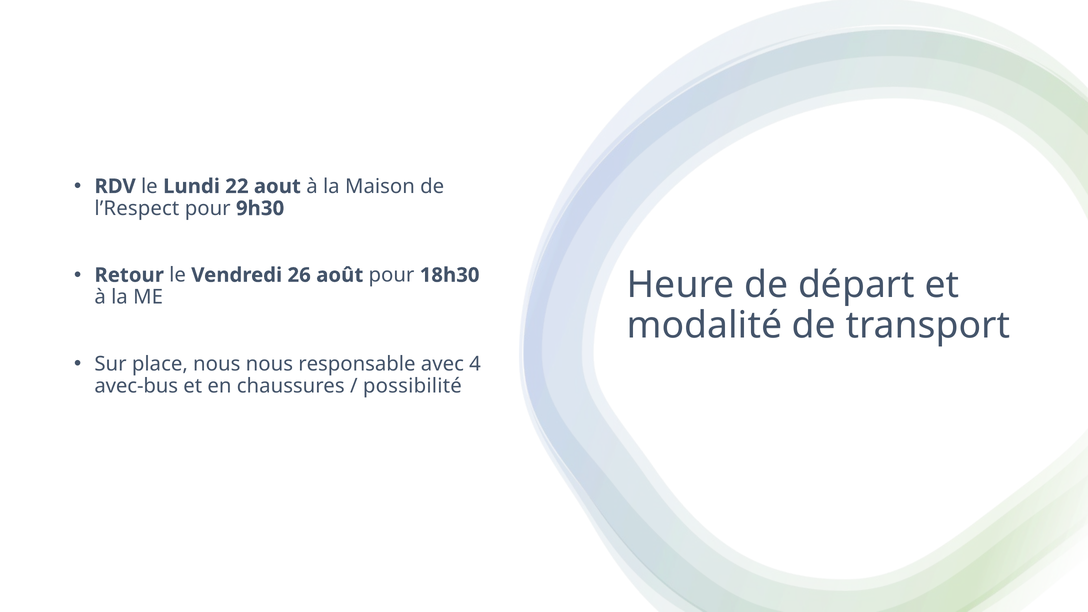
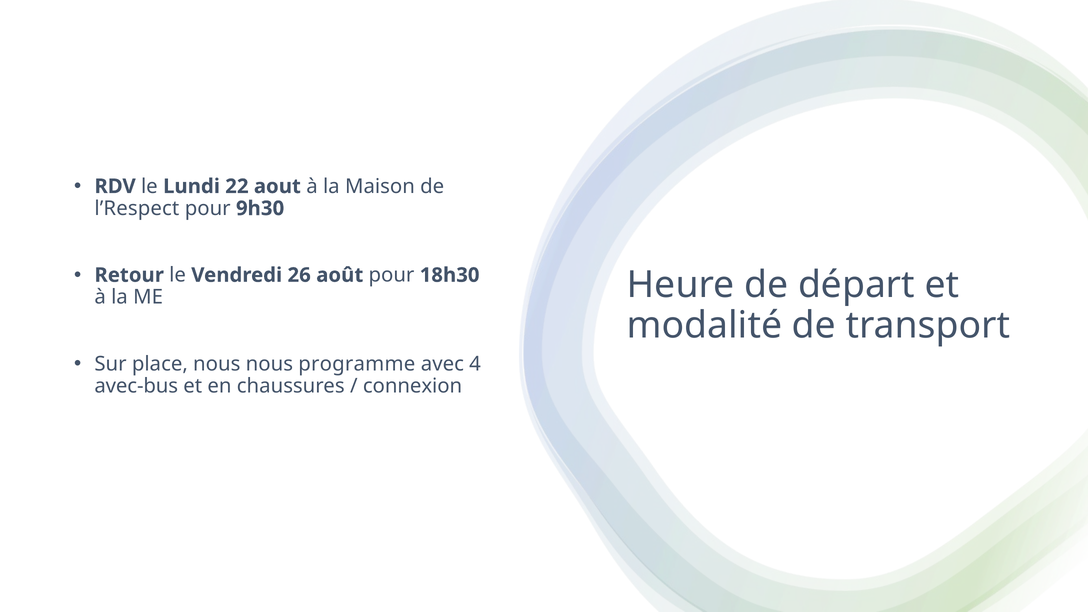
responsable: responsable -> programme
possibilité: possibilité -> connexion
